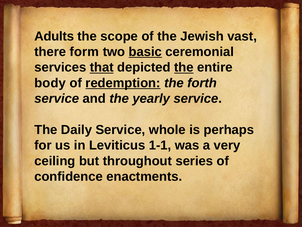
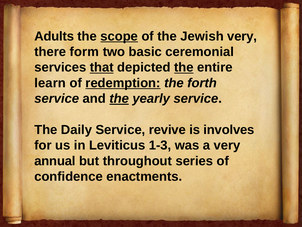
scope underline: none -> present
Jewish vast: vast -> very
basic underline: present -> none
body: body -> learn
the at (119, 98) underline: none -> present
whole: whole -> revive
perhaps: perhaps -> involves
1-1: 1-1 -> 1-3
ceiling: ceiling -> annual
